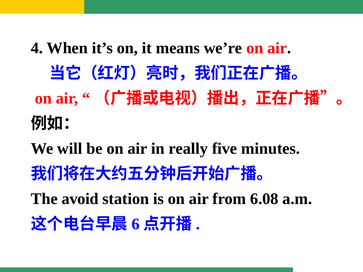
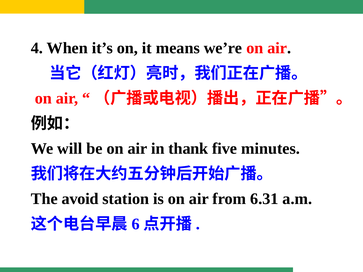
really: really -> thank
6.08: 6.08 -> 6.31
